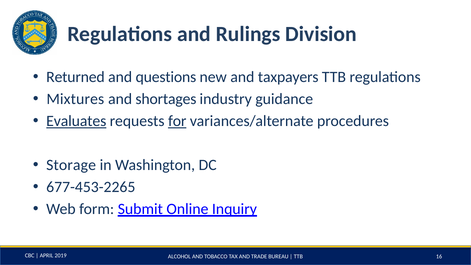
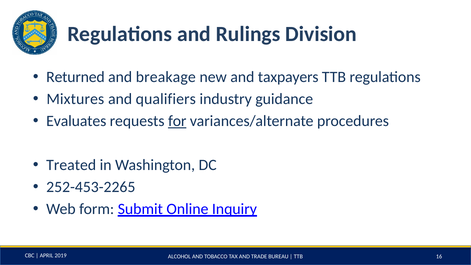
questions: questions -> breakage
shortages: shortages -> qualifiers
Evaluates underline: present -> none
Storage: Storage -> Treated
677-453-2265: 677-453-2265 -> 252-453-2265
